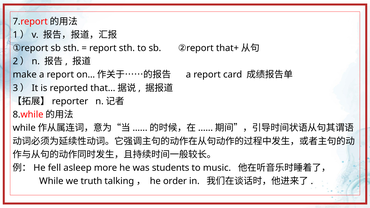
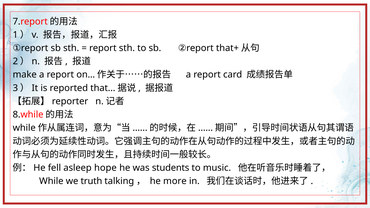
more: more -> hope
order: order -> more
